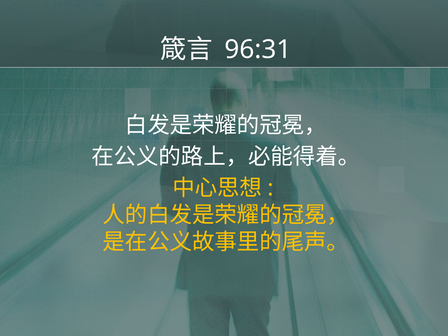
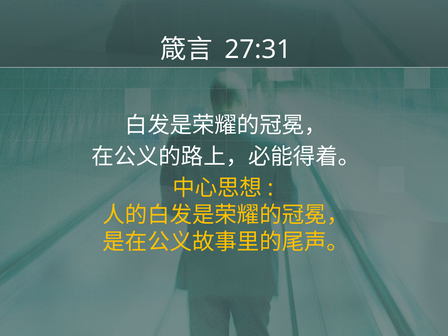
96:31: 96:31 -> 27:31
